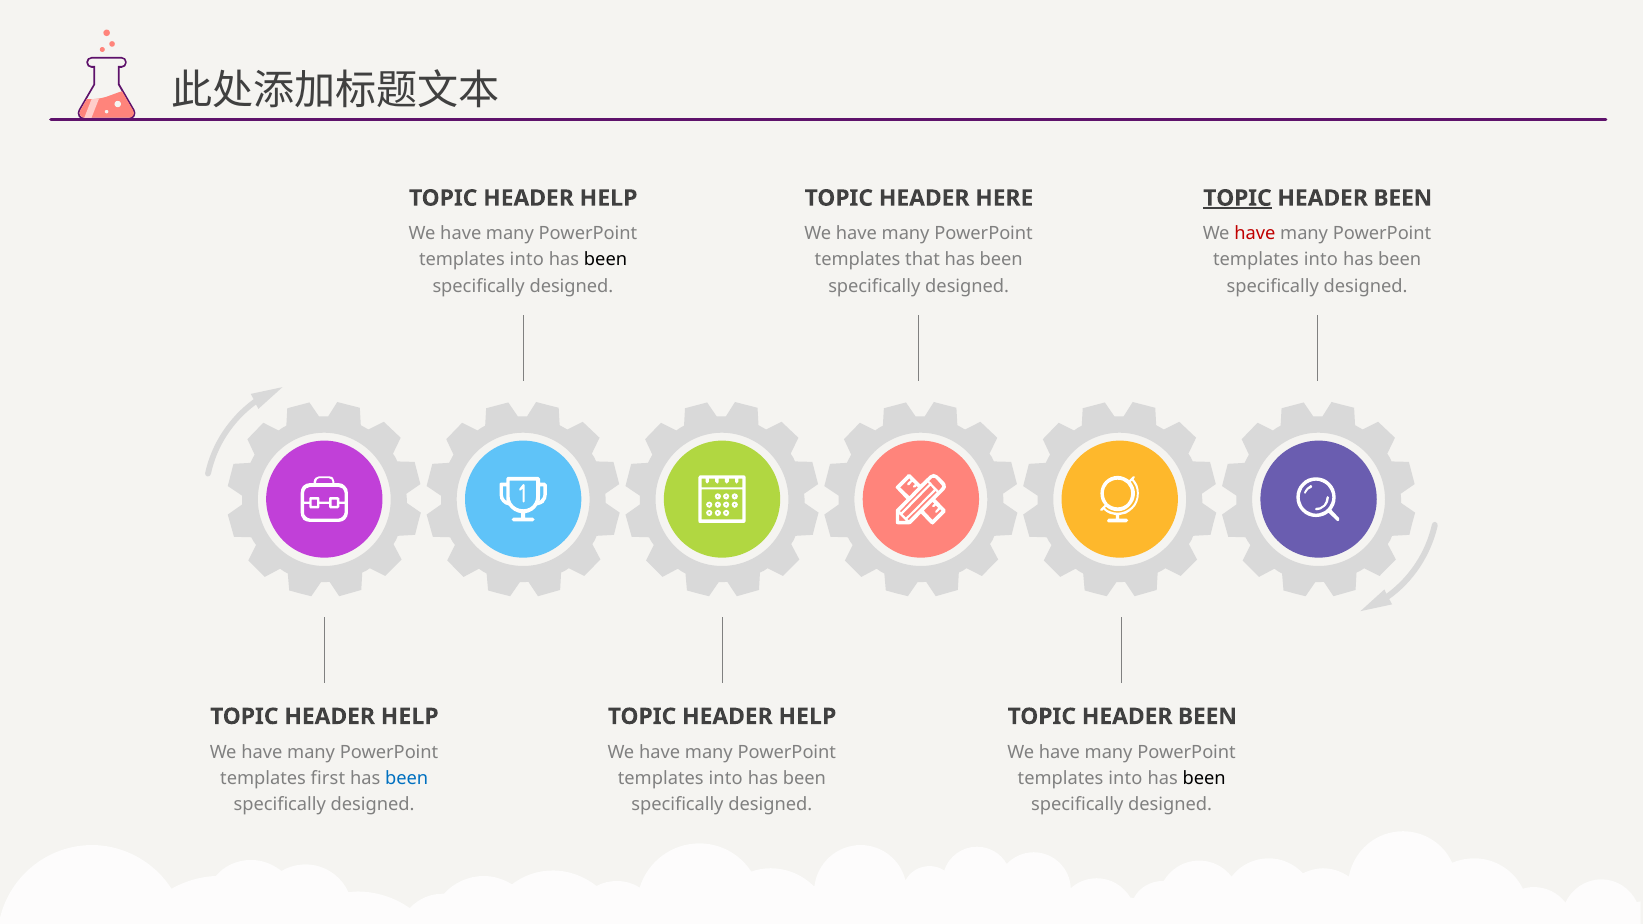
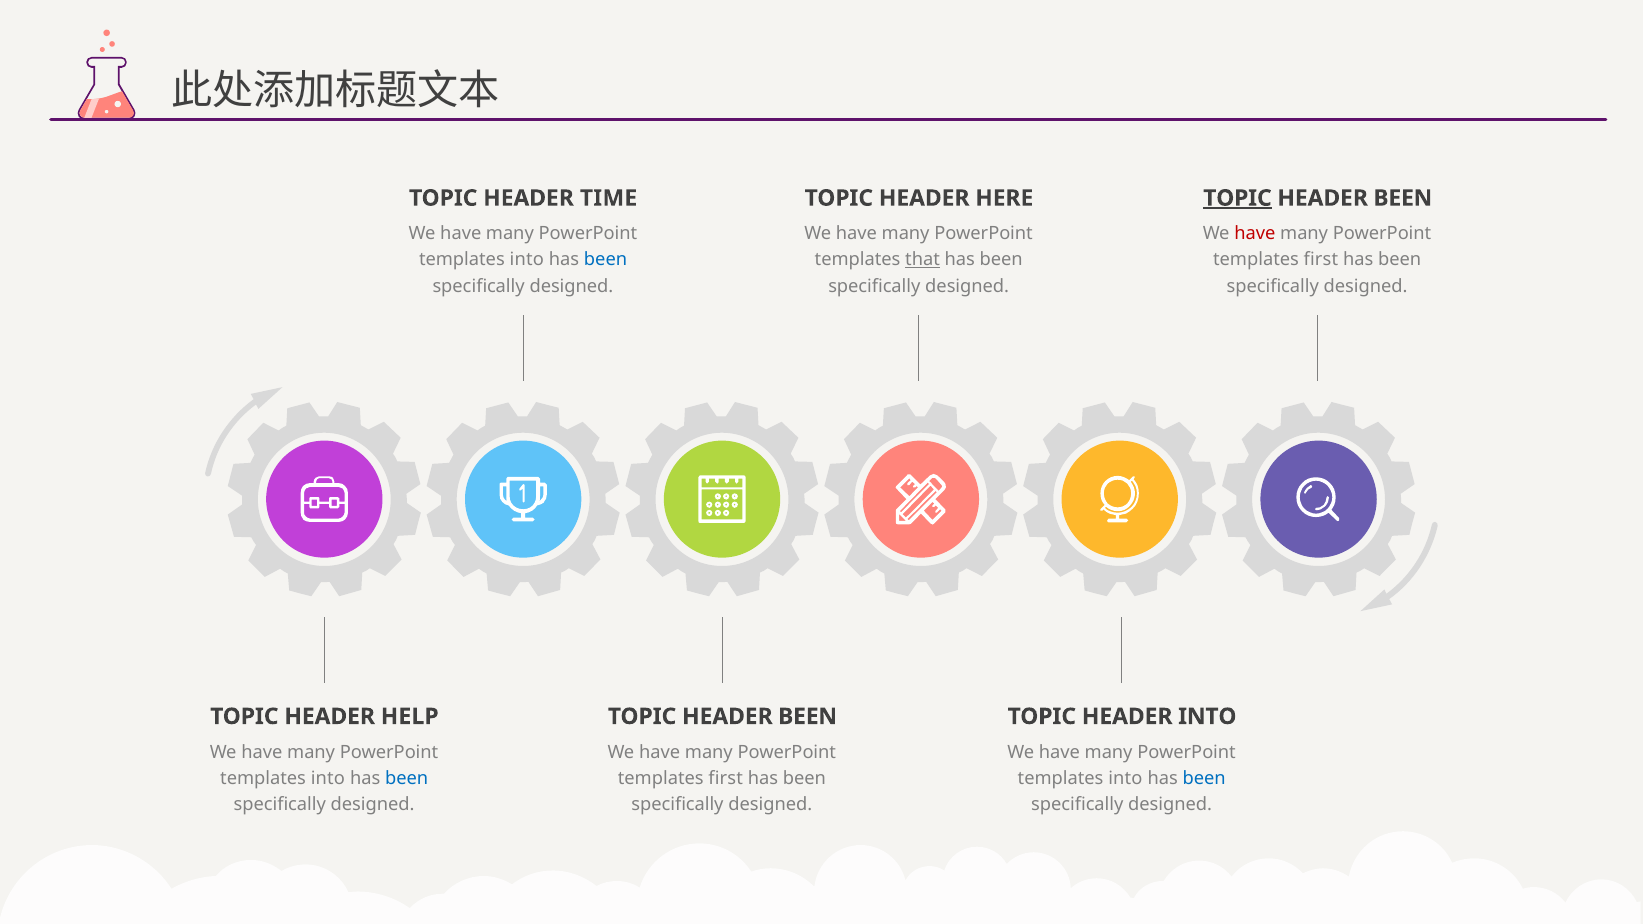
HELP at (609, 198): HELP -> TIME
been at (606, 260) colour: black -> blue
that underline: none -> present
into at (1321, 260): into -> first
HELP at (807, 717): HELP -> BEEN
BEEN at (1207, 717): BEEN -> INTO
first at (328, 778): first -> into
into at (726, 778): into -> first
been at (1204, 778) colour: black -> blue
